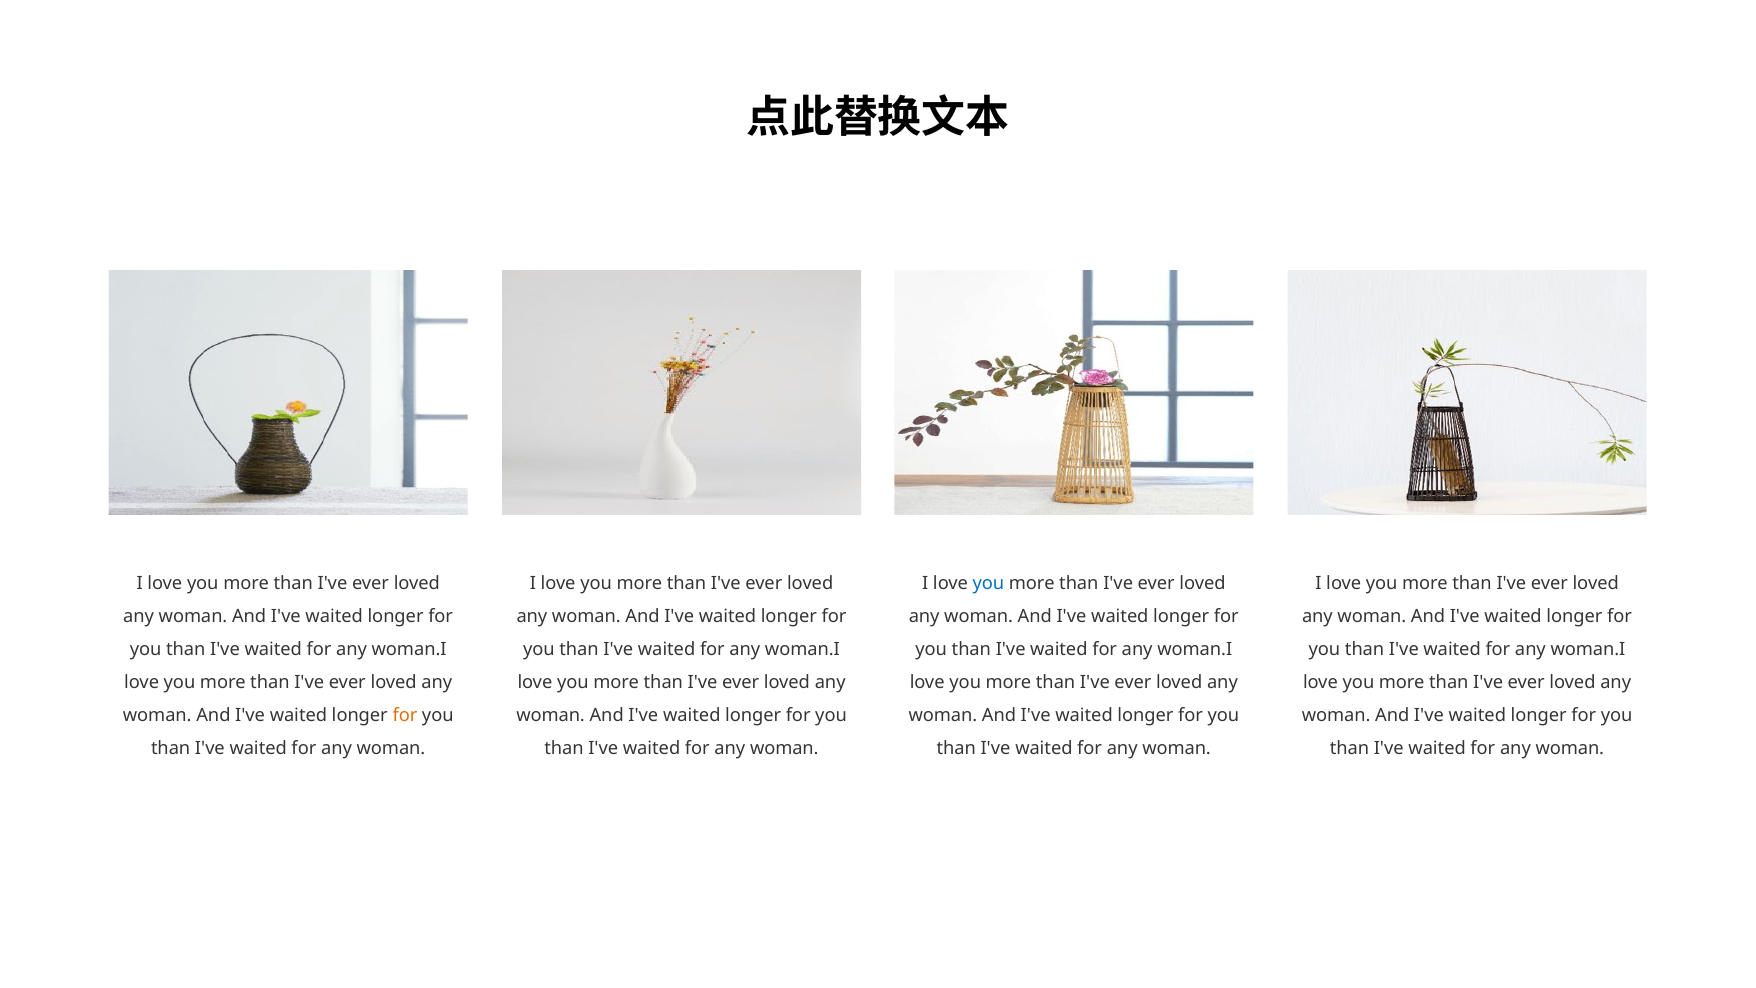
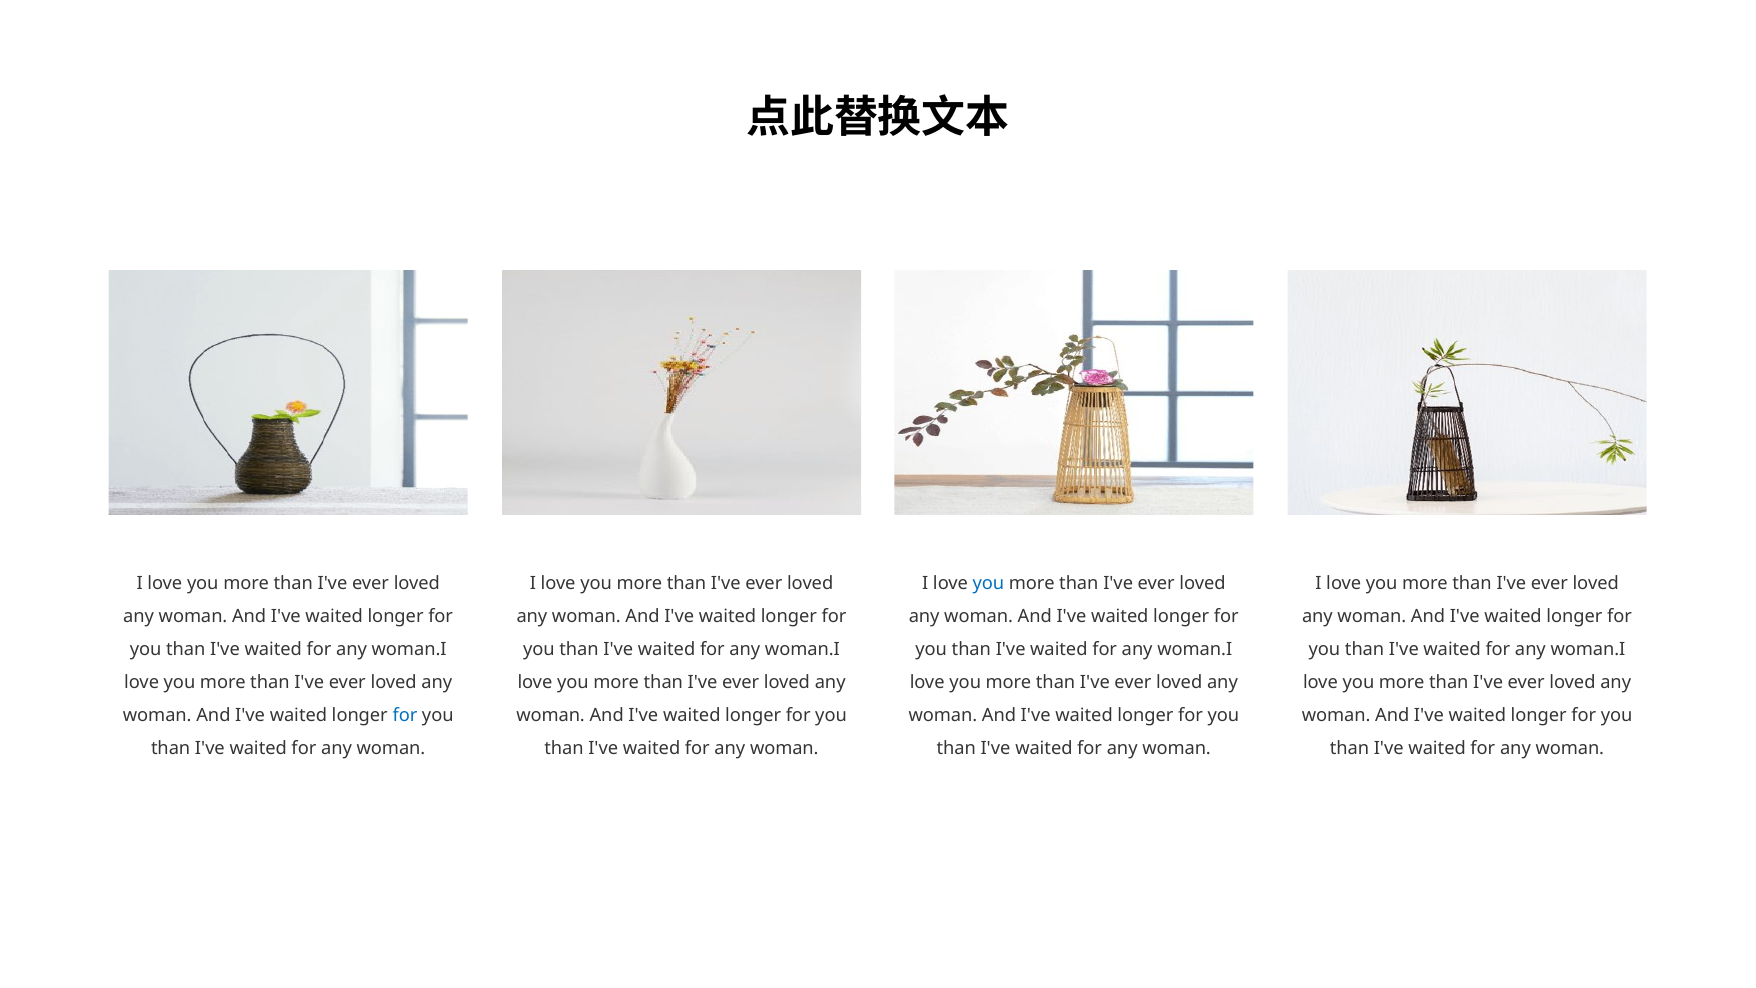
for at (405, 715) colour: orange -> blue
